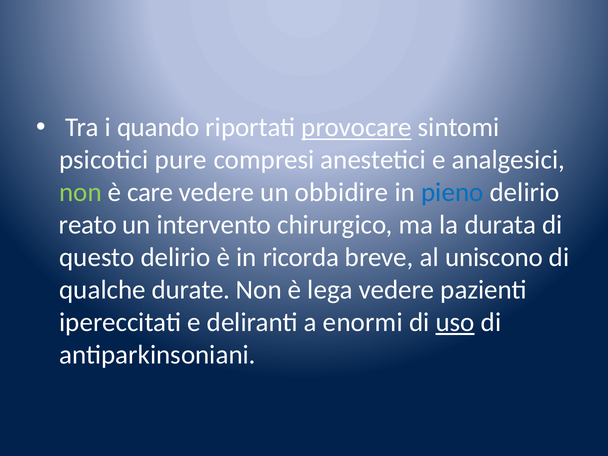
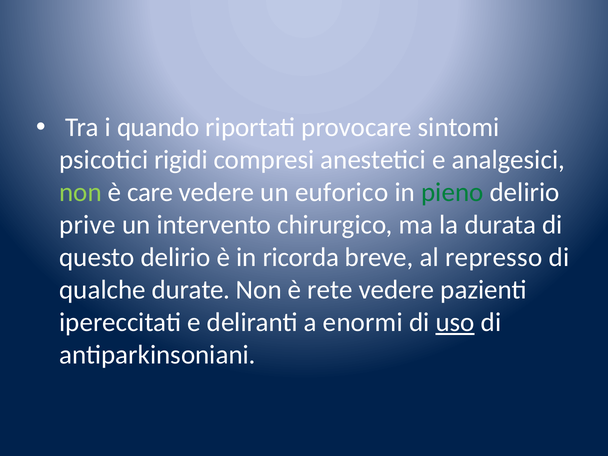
provocare underline: present -> none
pure: pure -> rigidi
obbidire: obbidire -> euforico
pieno colour: blue -> green
reato: reato -> prive
uniscono: uniscono -> represso
lega: lega -> rete
